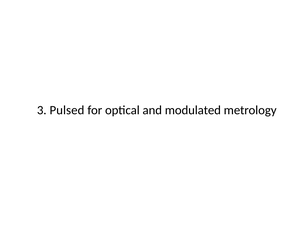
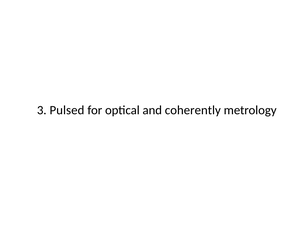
modulated: modulated -> coherently
